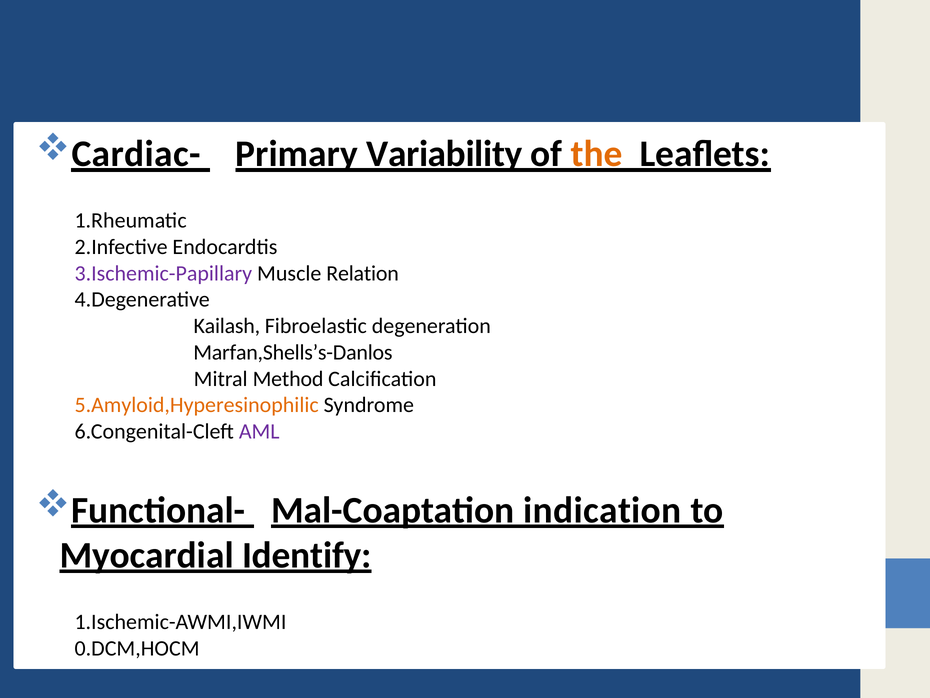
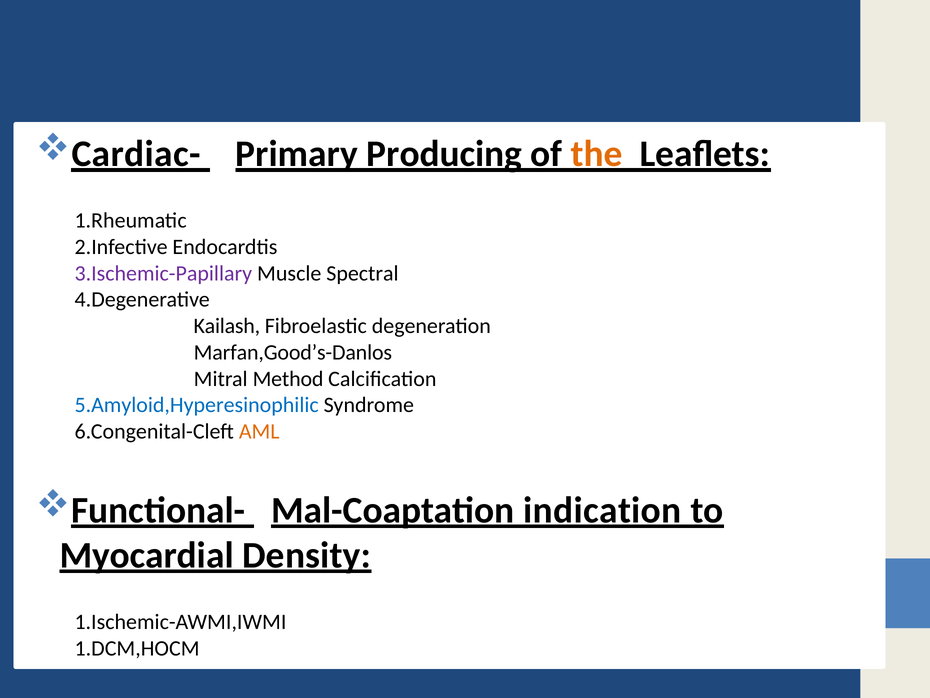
Variability: Variability -> Producing
Relation: Relation -> Spectral
Marfan,Shells’s-Danlos: Marfan,Shells’s-Danlos -> Marfan,Good’s-Danlos
5.Amyloid,Hyperesinophilic colour: orange -> blue
AML colour: purple -> orange
Identify: Identify -> Density
0.DCM,HOCM: 0.DCM,HOCM -> 1.DCM,HOCM
